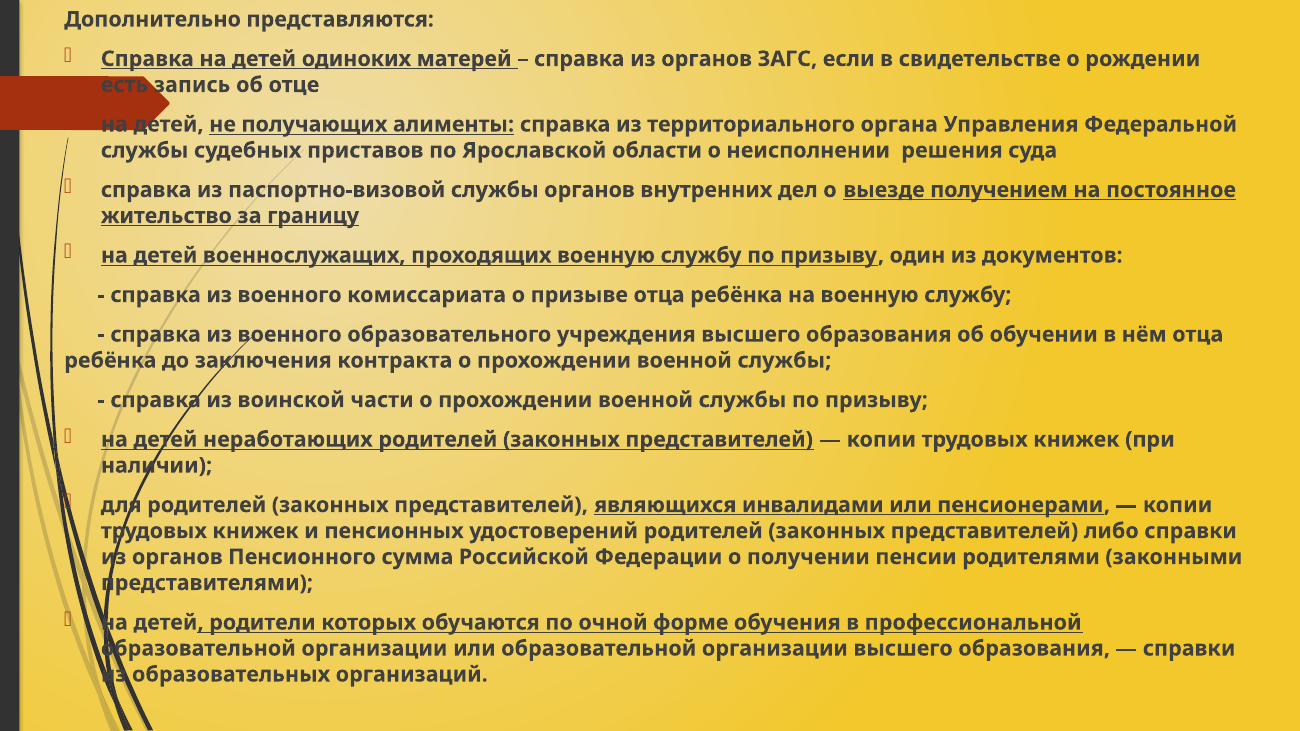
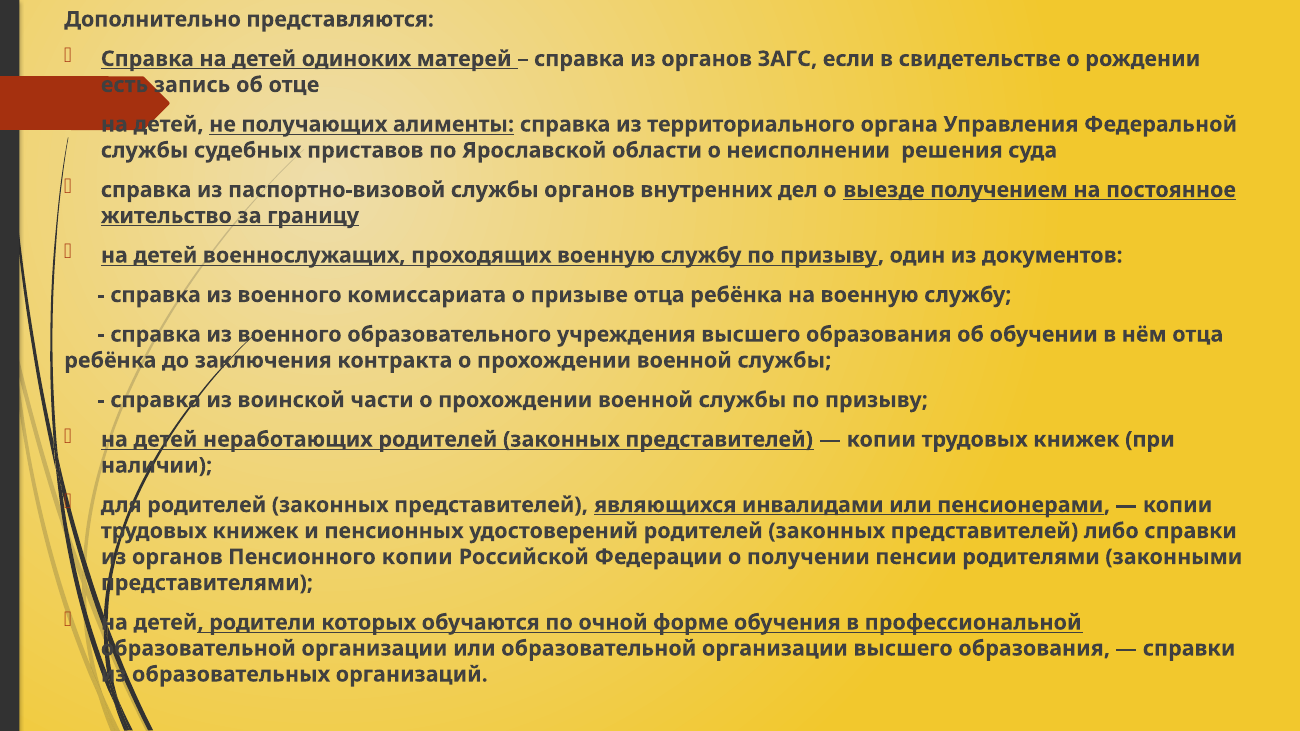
Пенсионного сумма: сумма -> копии
